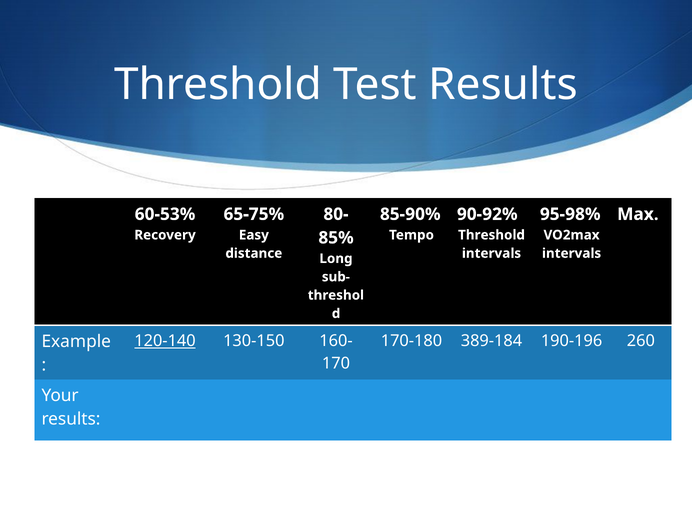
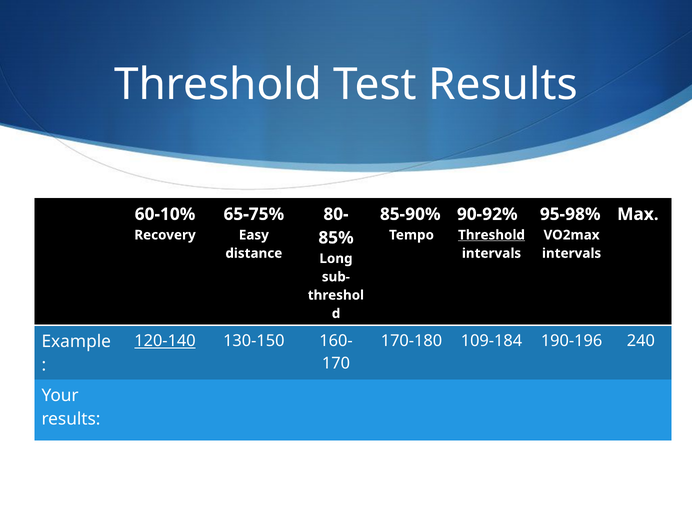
60-53%: 60-53% -> 60-10%
Threshold at (491, 235) underline: none -> present
389-184: 389-184 -> 109-184
260: 260 -> 240
